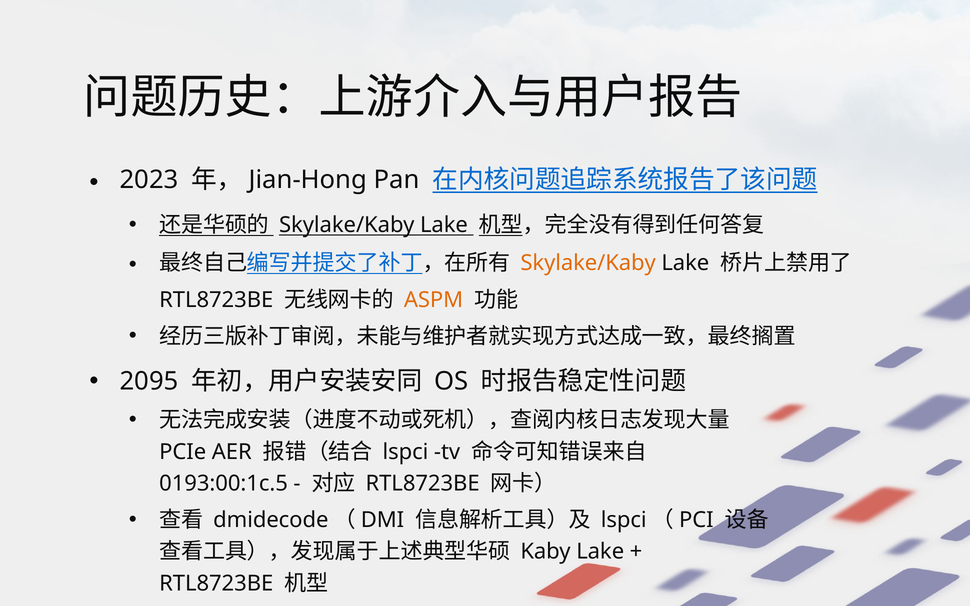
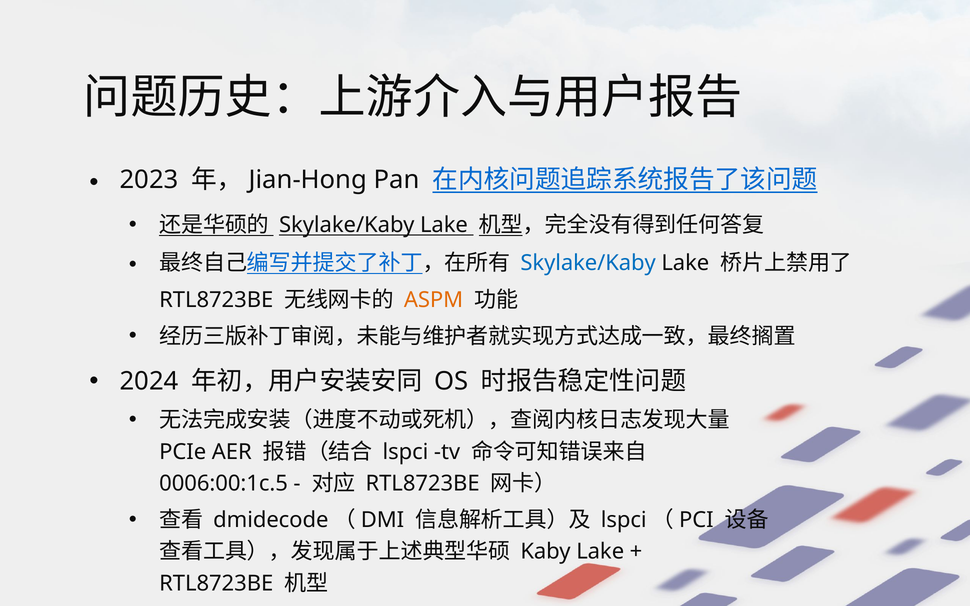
Skylake/Kaby at (588, 263) colour: orange -> blue
2095: 2095 -> 2024
0193:00:1c.5: 0193:00:1c.5 -> 0006:00:1c.5
